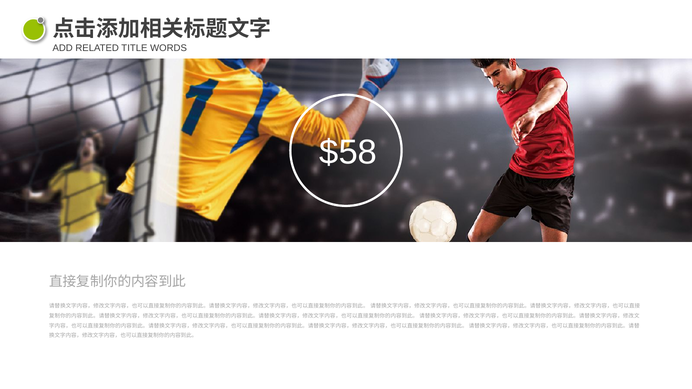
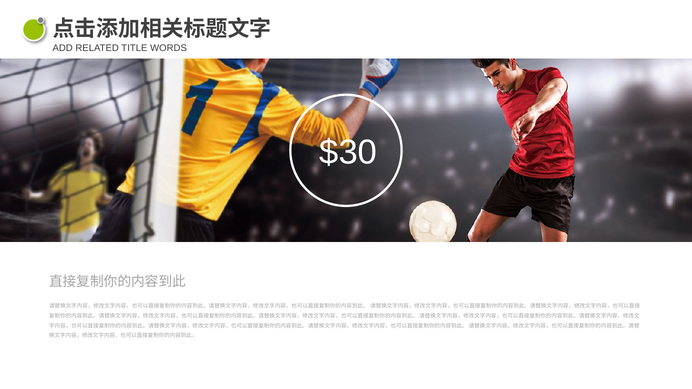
$58: $58 -> $30
